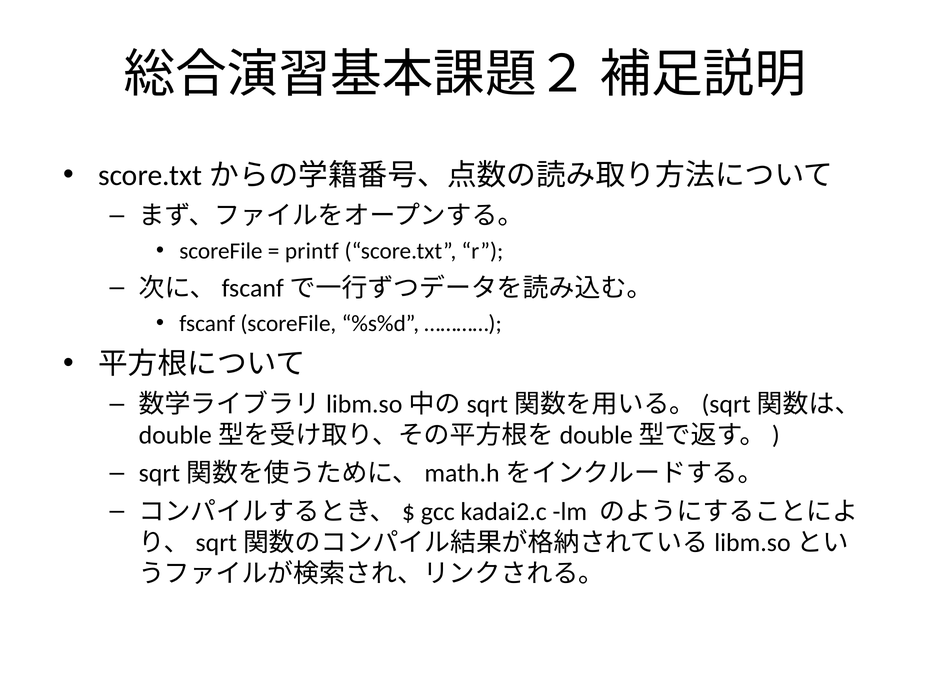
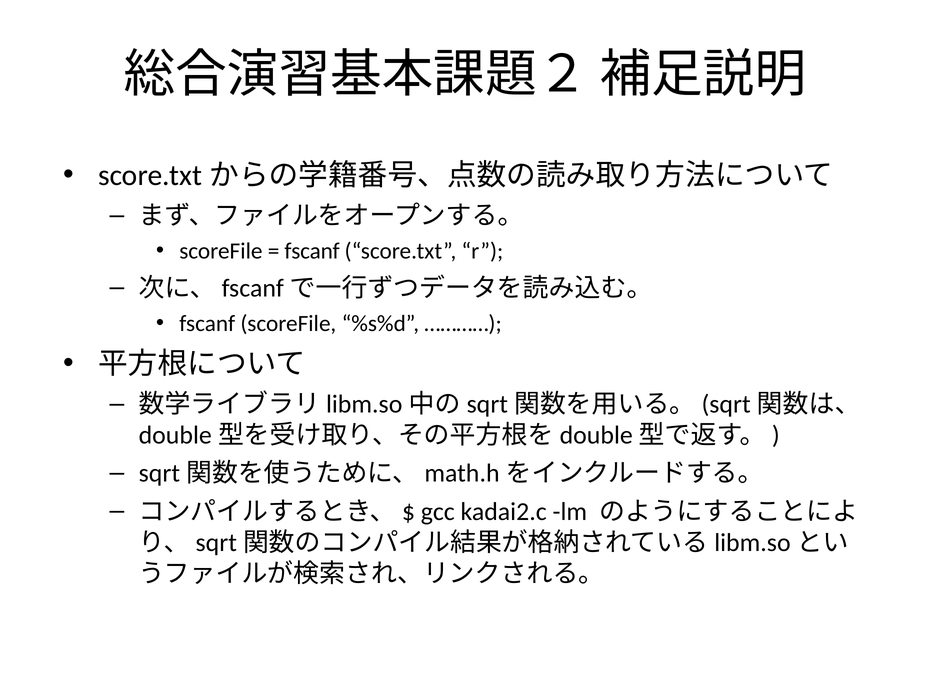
printf at (312, 251): printf -> fscanf
